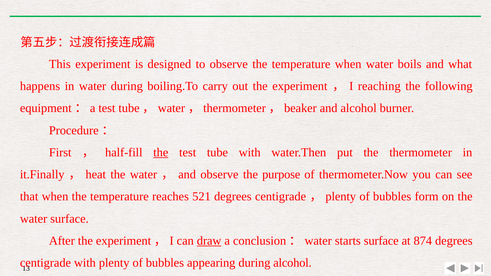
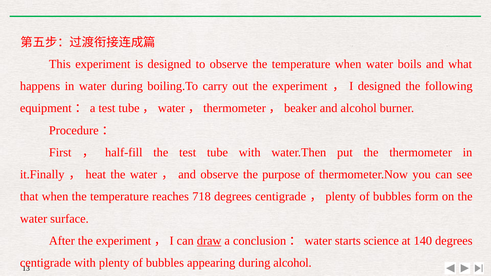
reaching at (379, 86): reaching -> designed
the at (161, 153) underline: present -> none
521: 521 -> 718
starts surface: surface -> science
874: 874 -> 140
